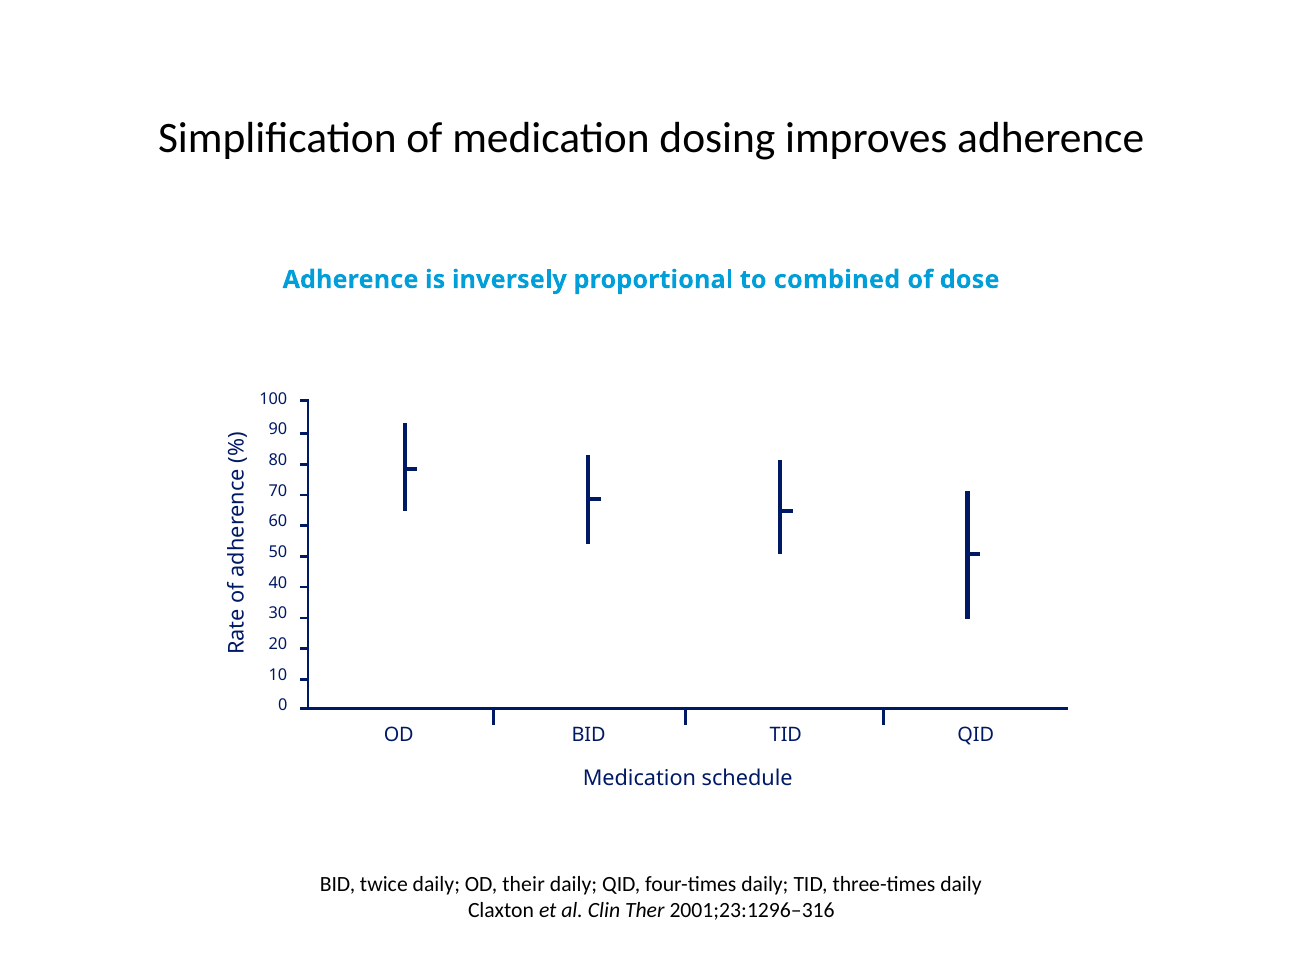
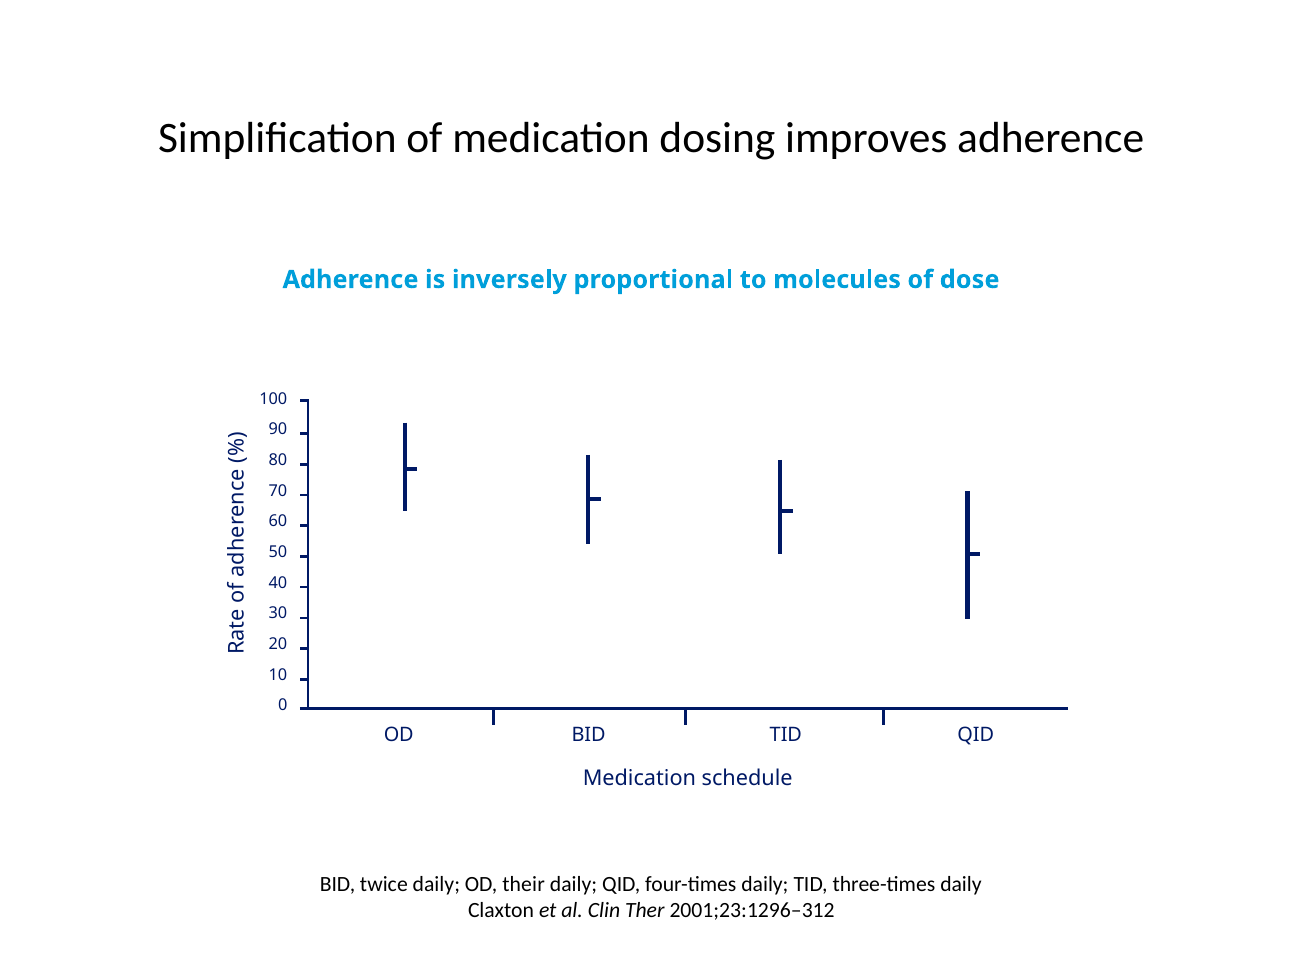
combined: combined -> molecules
2001;23:1296–316: 2001;23:1296–316 -> 2001;23:1296–312
